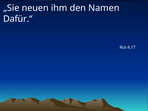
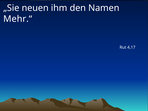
Dafür.“: Dafür.“ -> Mehr.“
